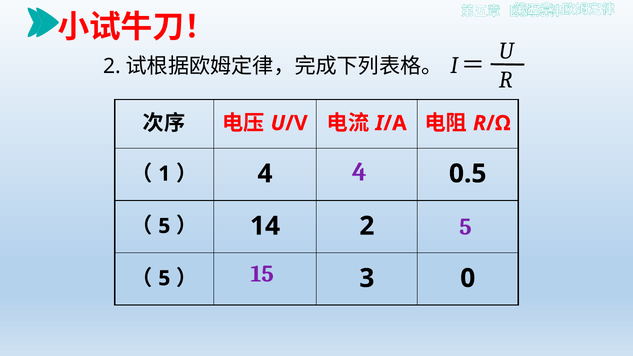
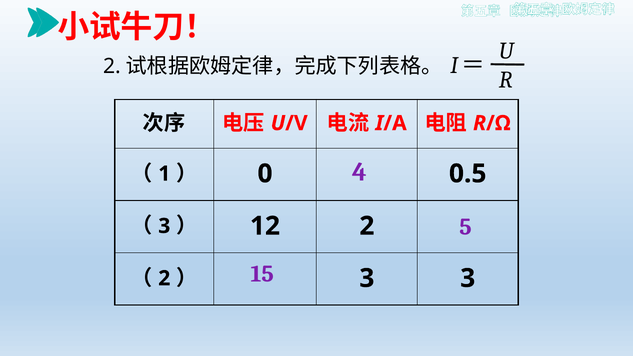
4 at (265, 174): 4 -> 0
5 at (164, 226): 5 -> 3
14: 14 -> 12
5 at (164, 278): 5 -> 2
3 0: 0 -> 3
